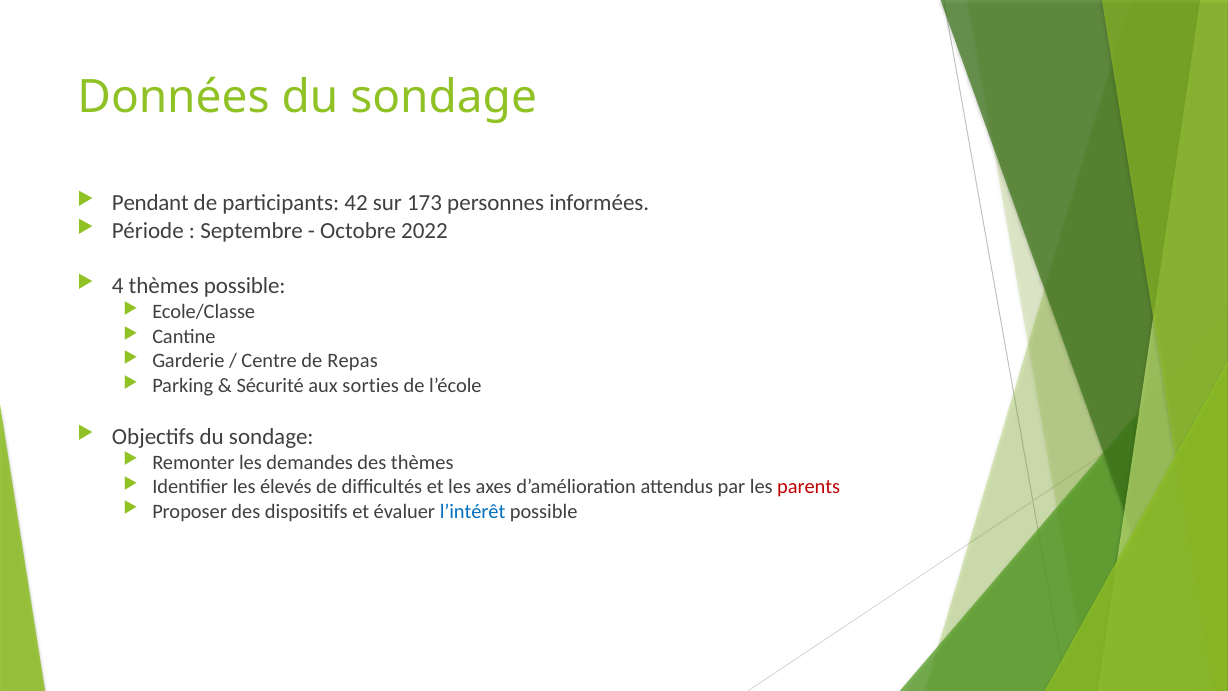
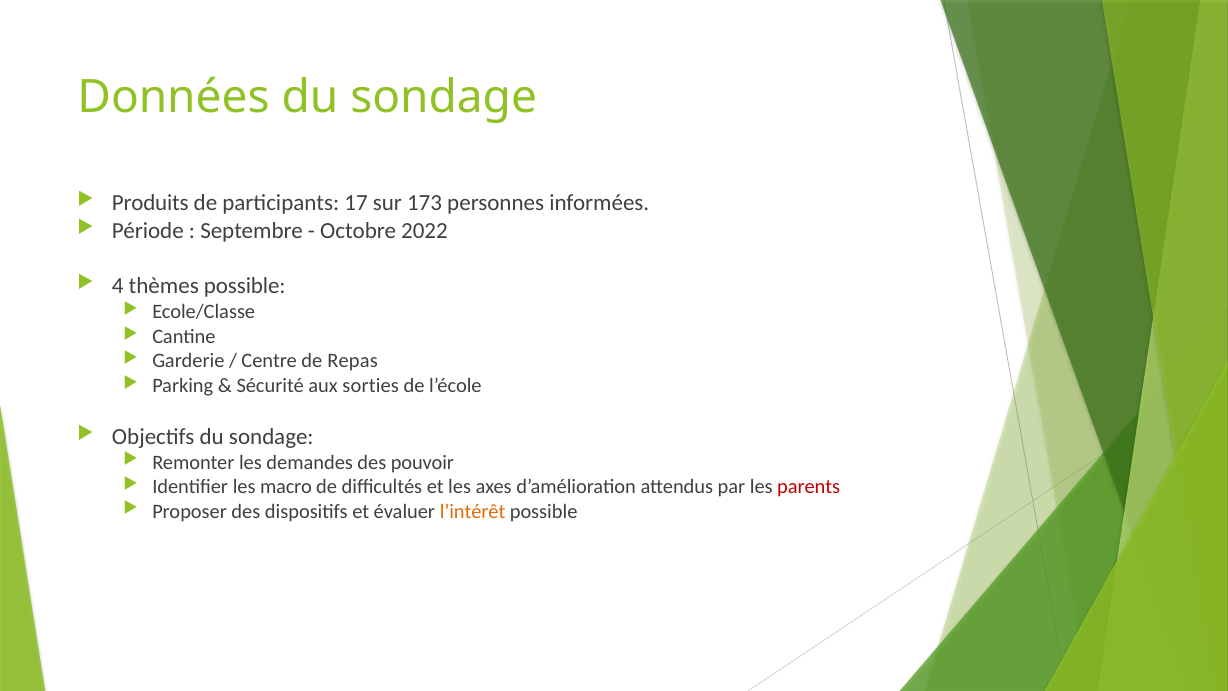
Pendant: Pendant -> Produits
42: 42 -> 17
des thèmes: thèmes -> pouvoir
élevés: élevés -> macro
l’intérêt colour: blue -> orange
